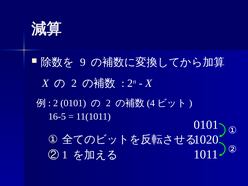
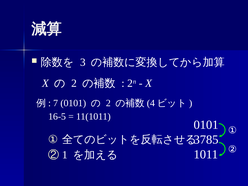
9: 9 -> 3
2 at (56, 103): 2 -> 7
1020: 1020 -> 3785
